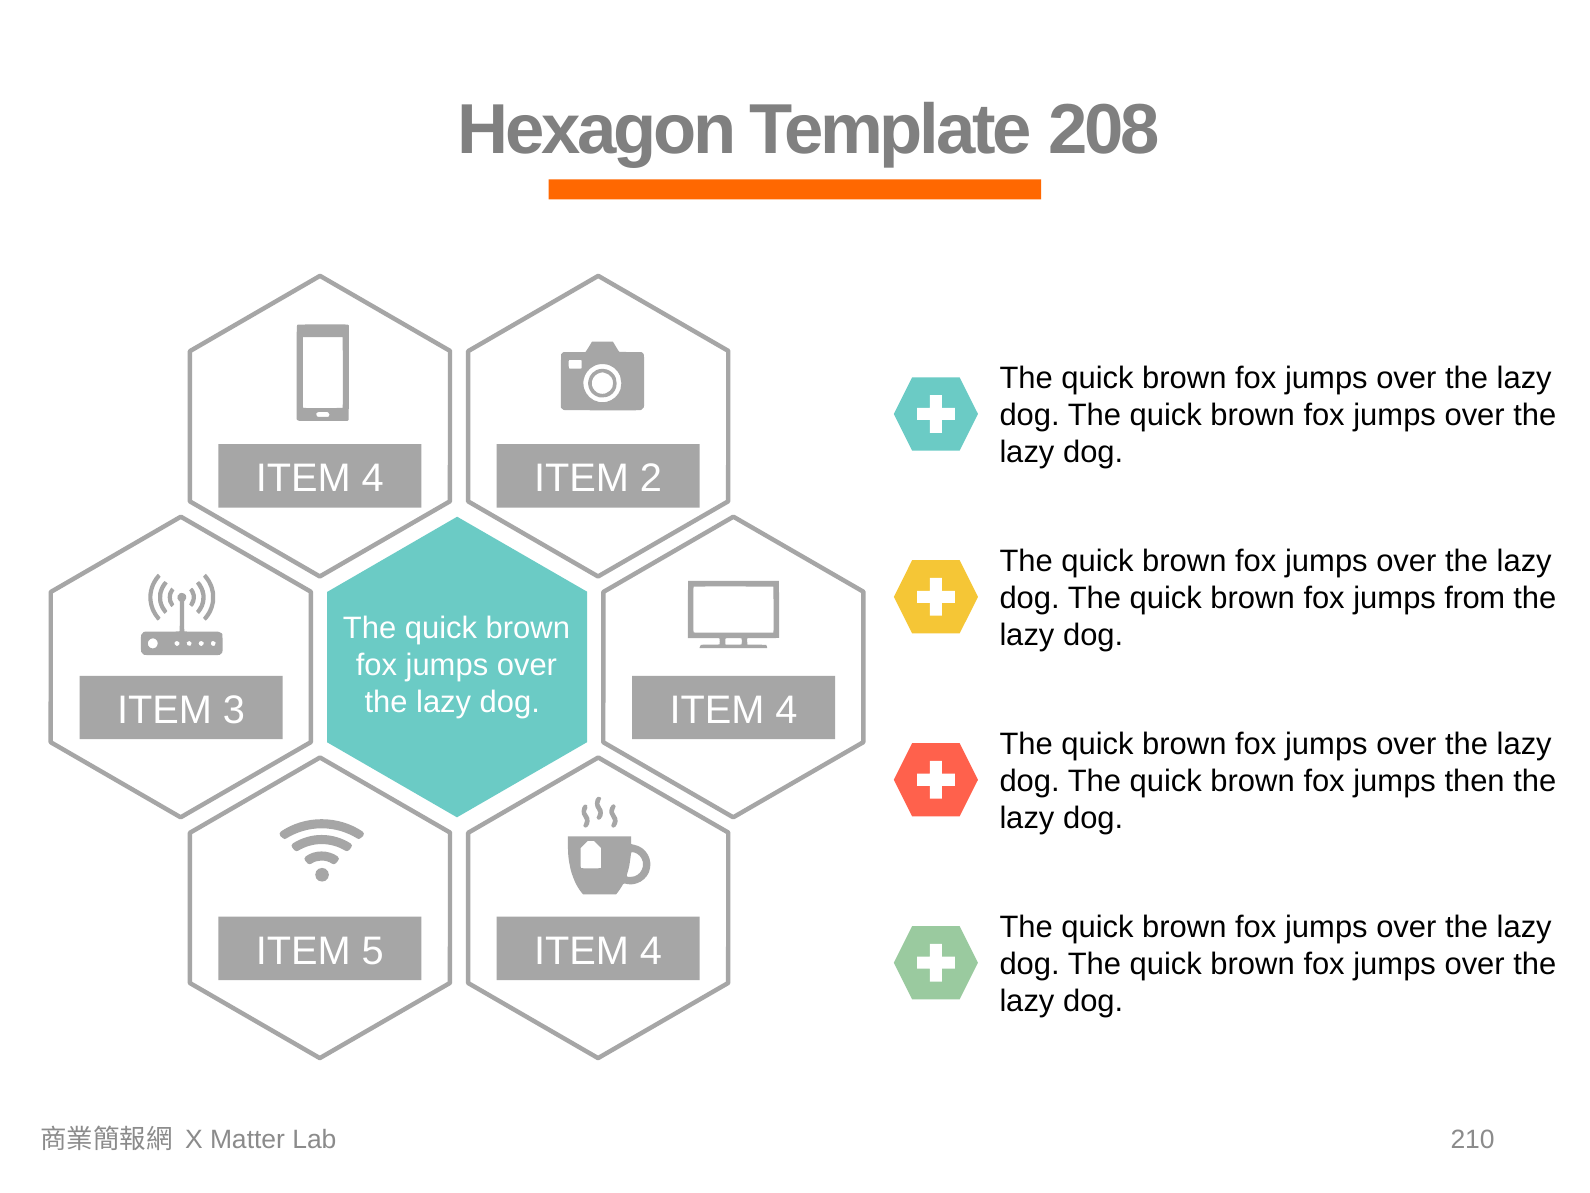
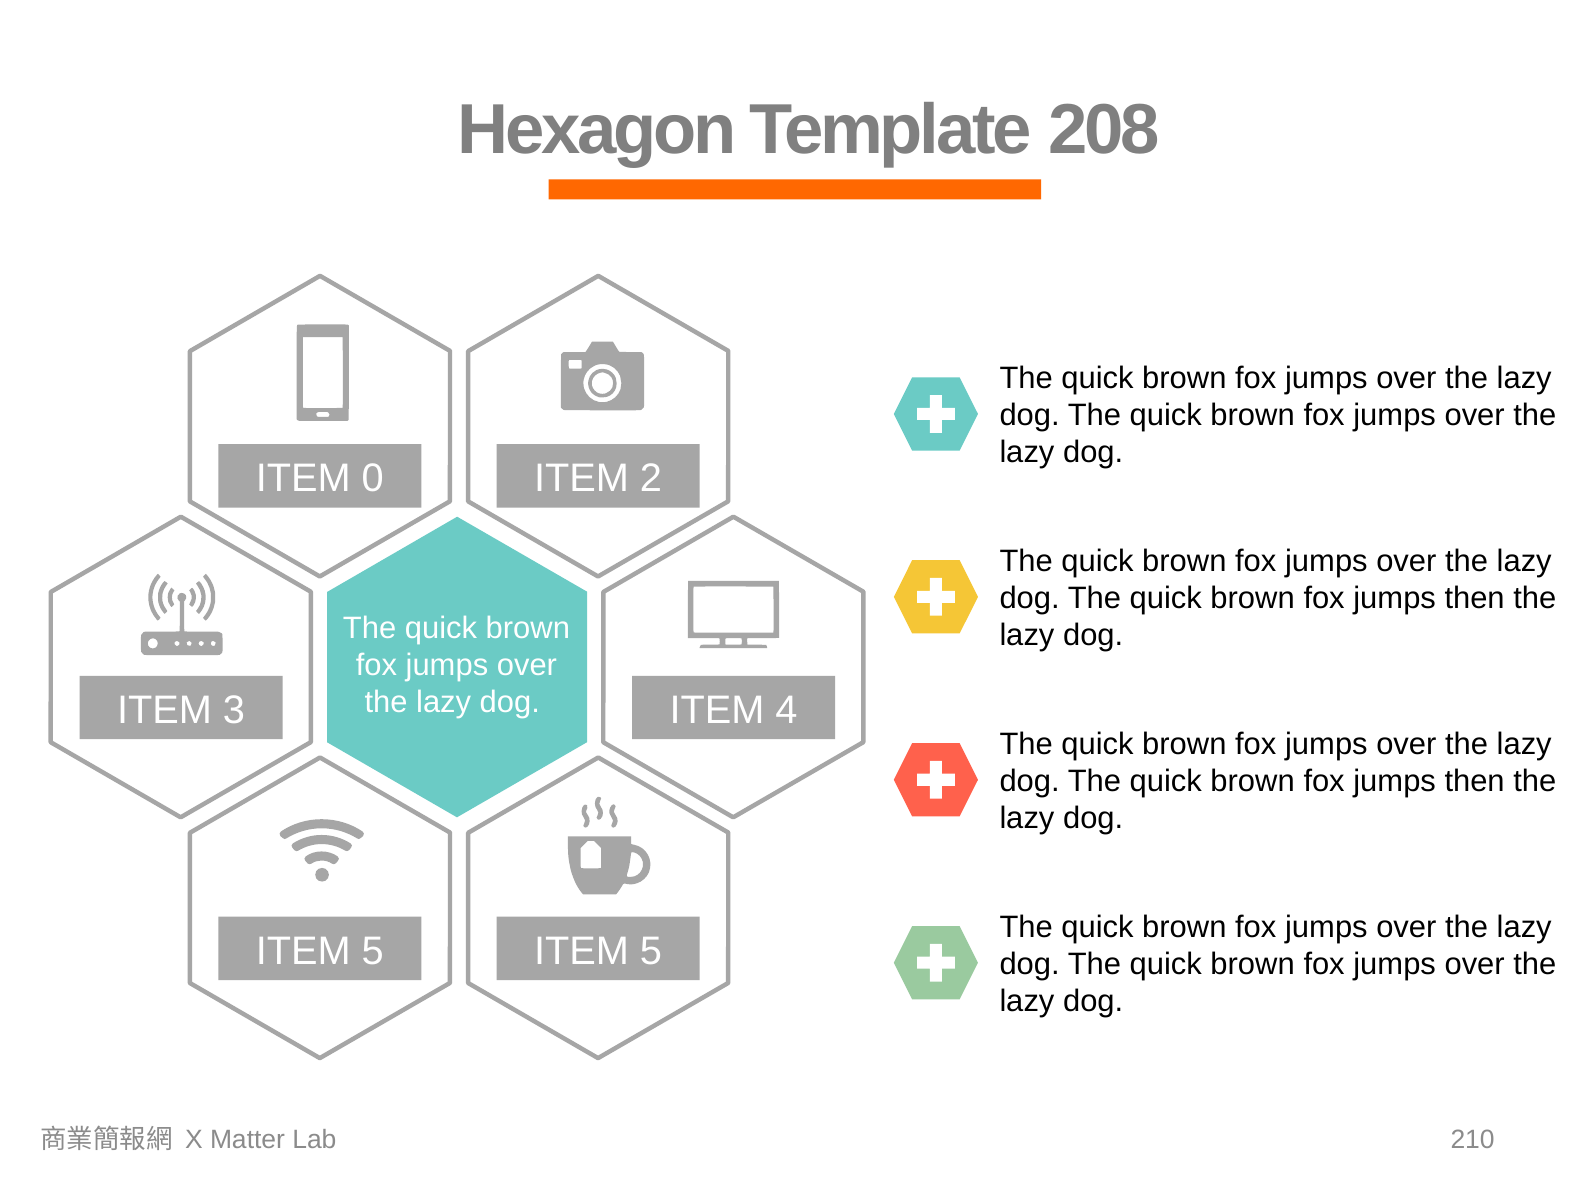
4 at (373, 478): 4 -> 0
from at (1475, 598): from -> then
5 ITEM 4: 4 -> 5
